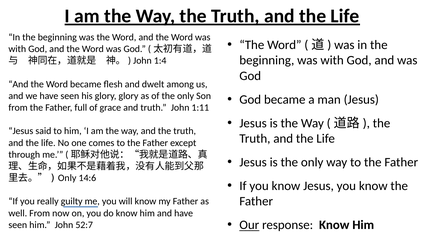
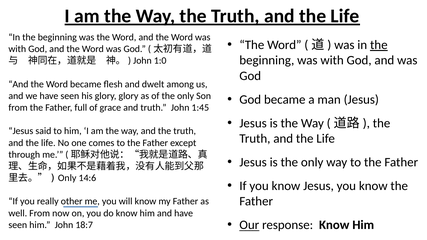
the at (379, 45) underline: none -> present
1:4: 1:4 -> 1:0
1:11: 1:11 -> 1:45
guilty: guilty -> other
52:7: 52:7 -> 18:7
